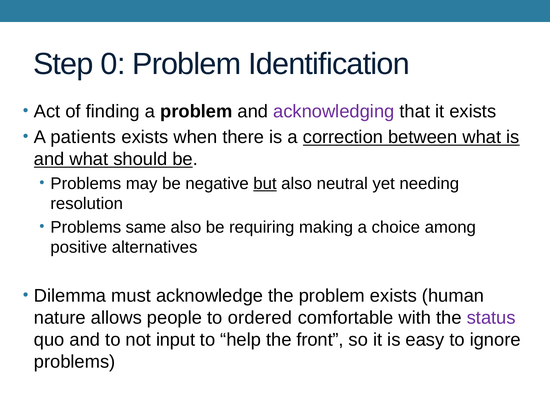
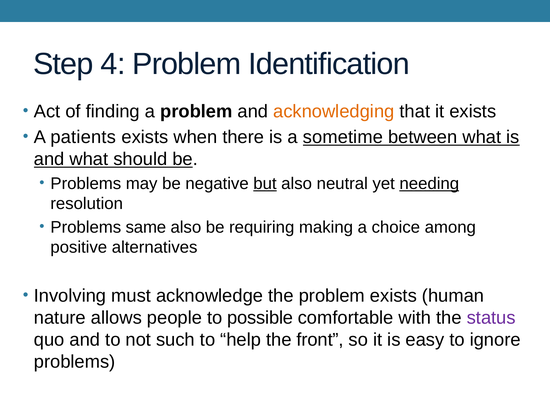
0: 0 -> 4
acknowledging colour: purple -> orange
correction: correction -> sometime
needing underline: none -> present
Dilemma: Dilemma -> Involving
ordered: ordered -> possible
input: input -> such
